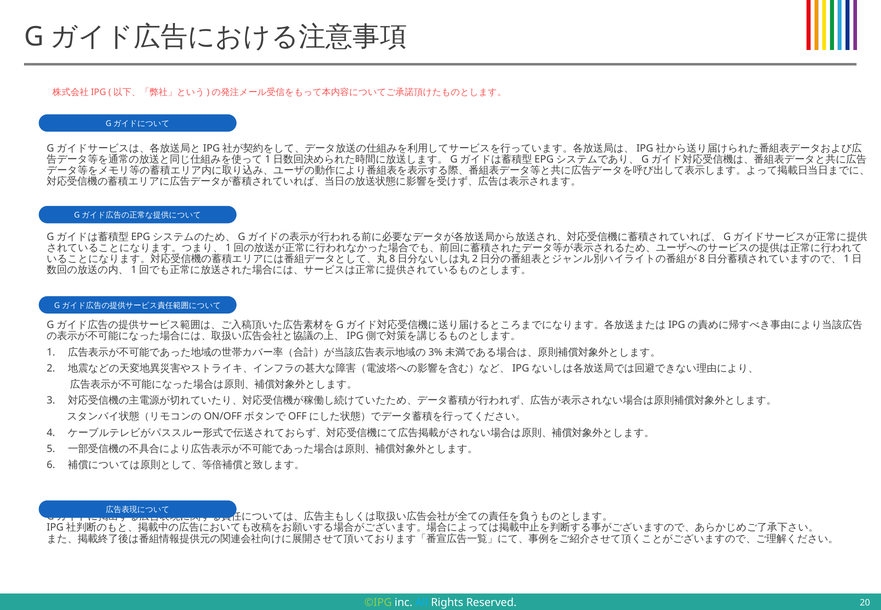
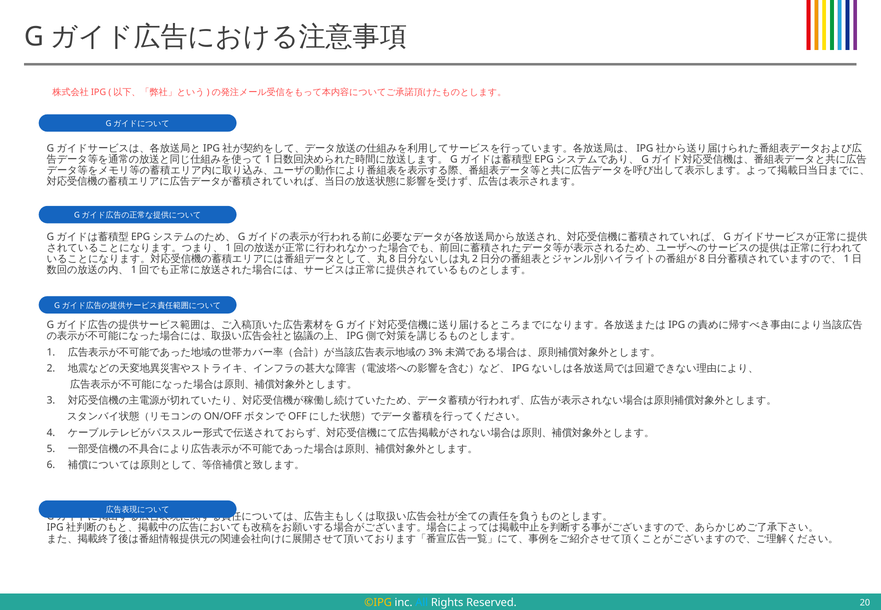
©IPG colour: light green -> yellow
